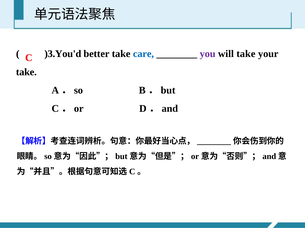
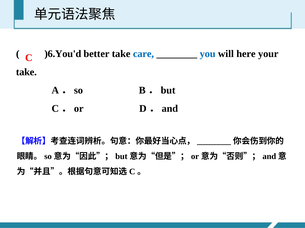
)3.You'd: )3.You'd -> )6.You'd
you colour: purple -> blue
will take: take -> here
